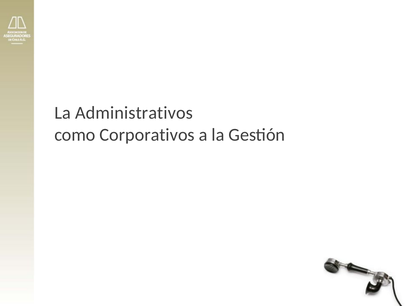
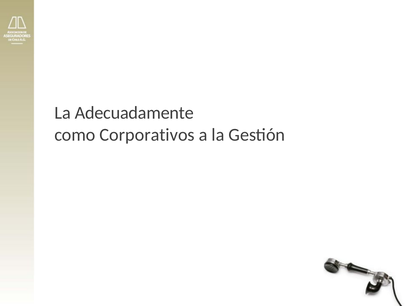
Administrativos: Administrativos -> Adecuadamente
